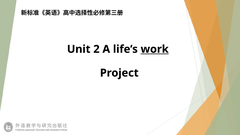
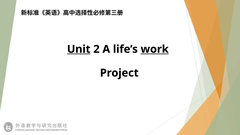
Unit underline: none -> present
